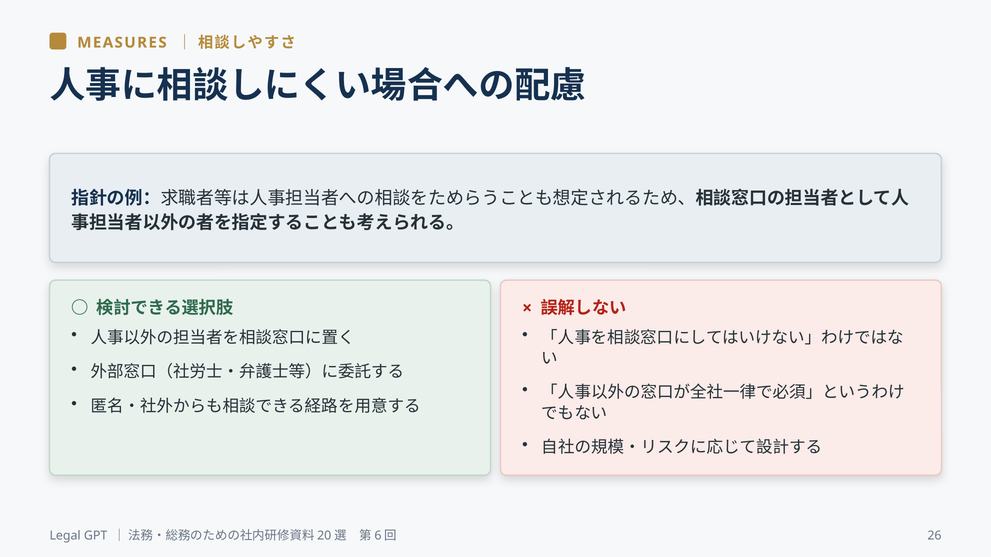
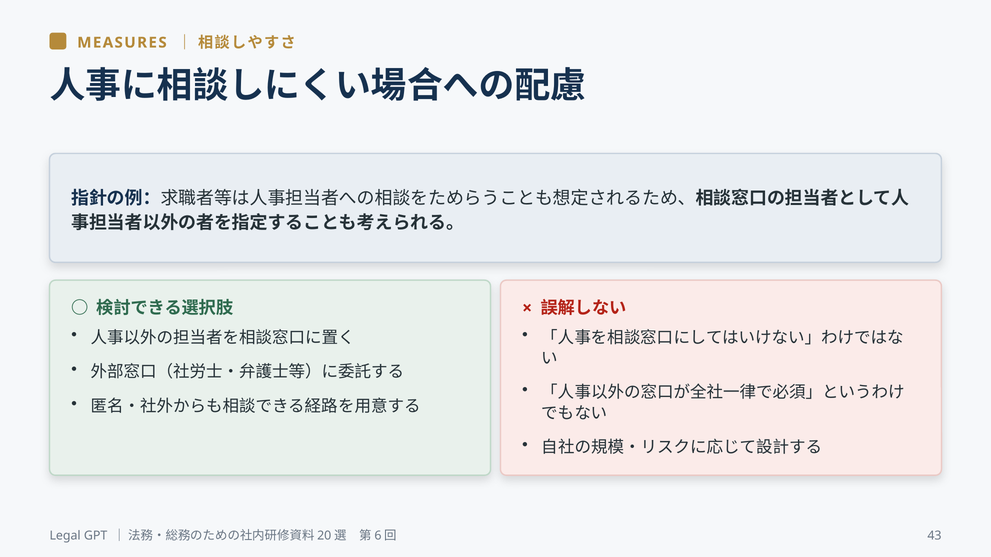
26: 26 -> 43
